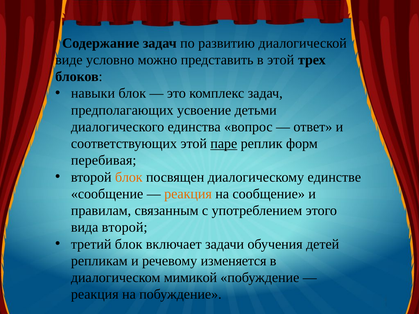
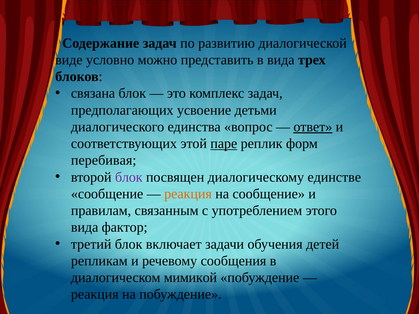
в этой: этой -> вида
навыки: навыки -> связана
ответ underline: none -> present
блок at (129, 177) colour: orange -> purple
вида второй: второй -> фактор
изменяется: изменяется -> сообщения
